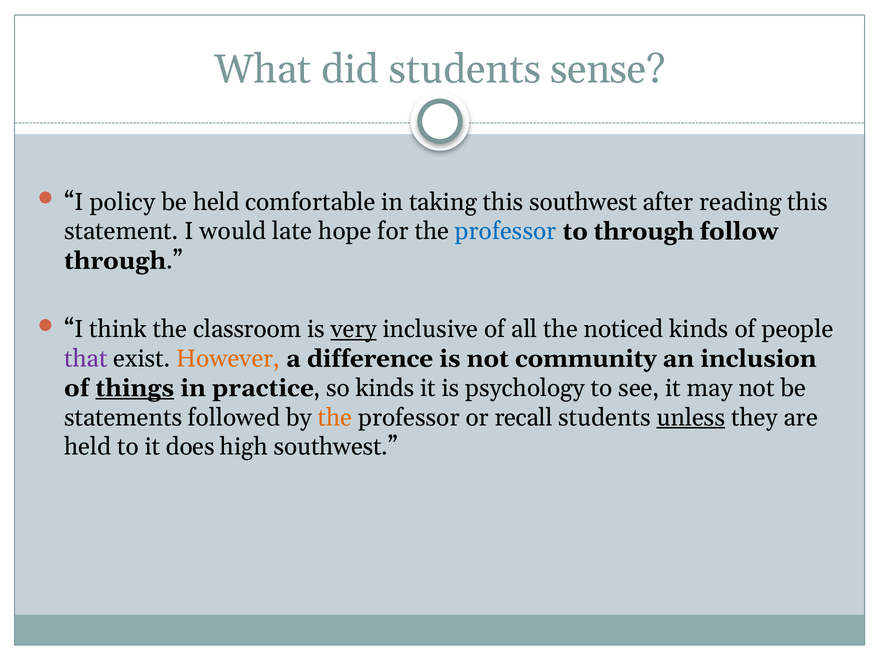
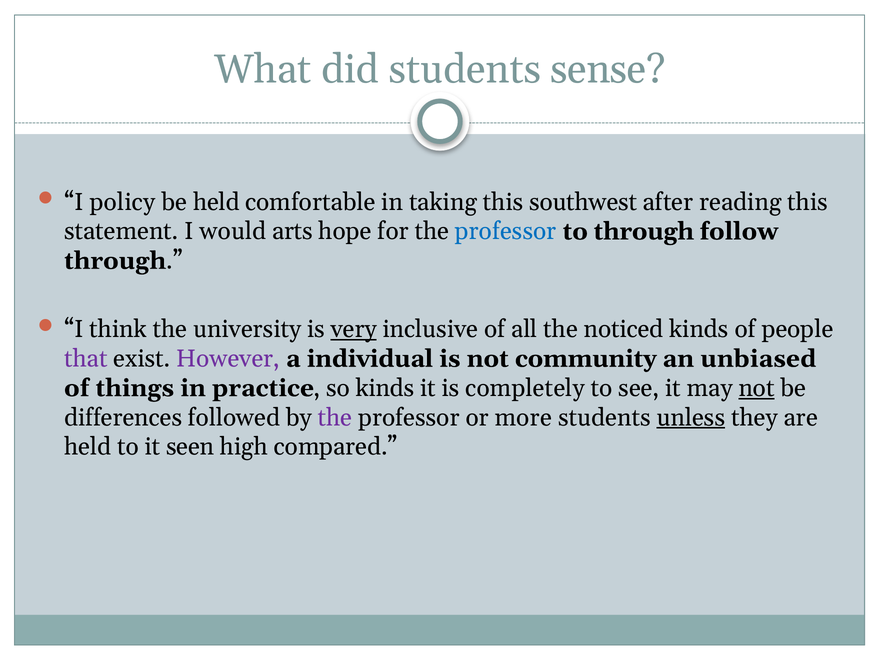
late: late -> arts
classroom: classroom -> university
However colour: orange -> purple
difference: difference -> individual
inclusion: inclusion -> unbiased
things underline: present -> none
psychology: psychology -> completely
not at (757, 388) underline: none -> present
statements: statements -> differences
the at (335, 417) colour: orange -> purple
recall: recall -> more
does: does -> seen
high southwest: southwest -> compared
